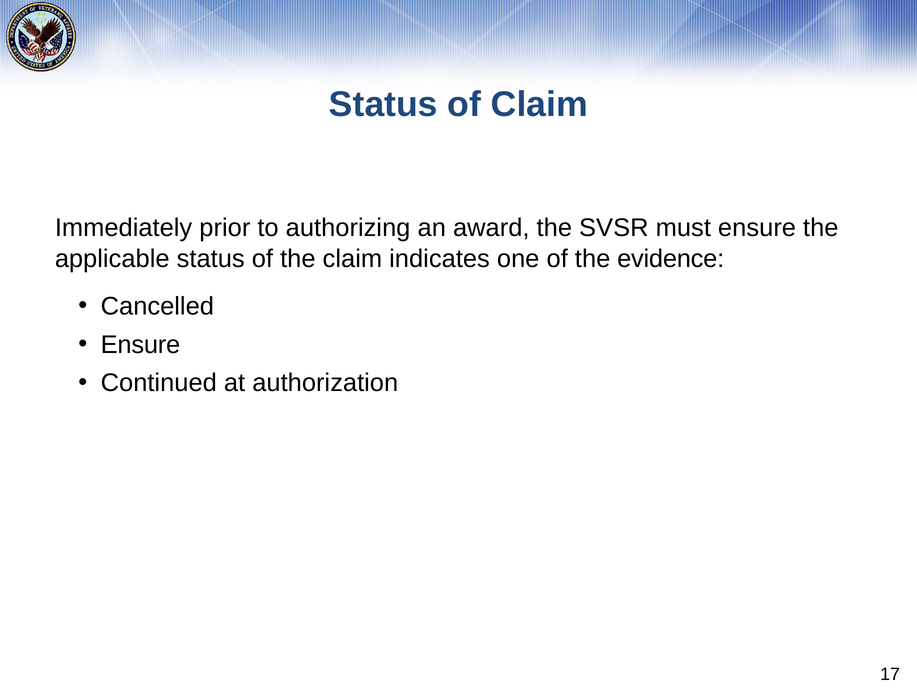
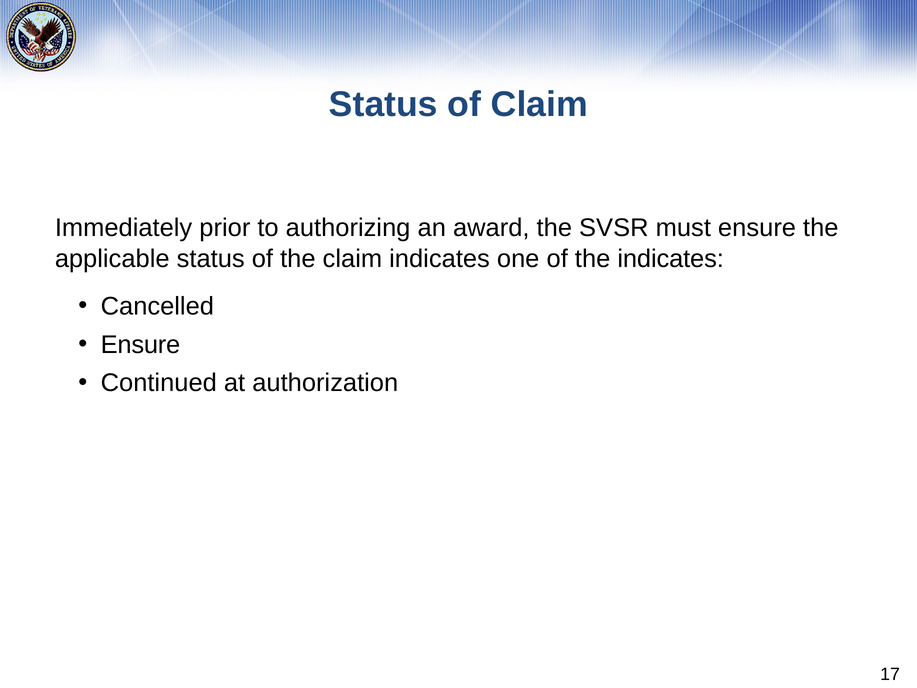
the evidence: evidence -> indicates
